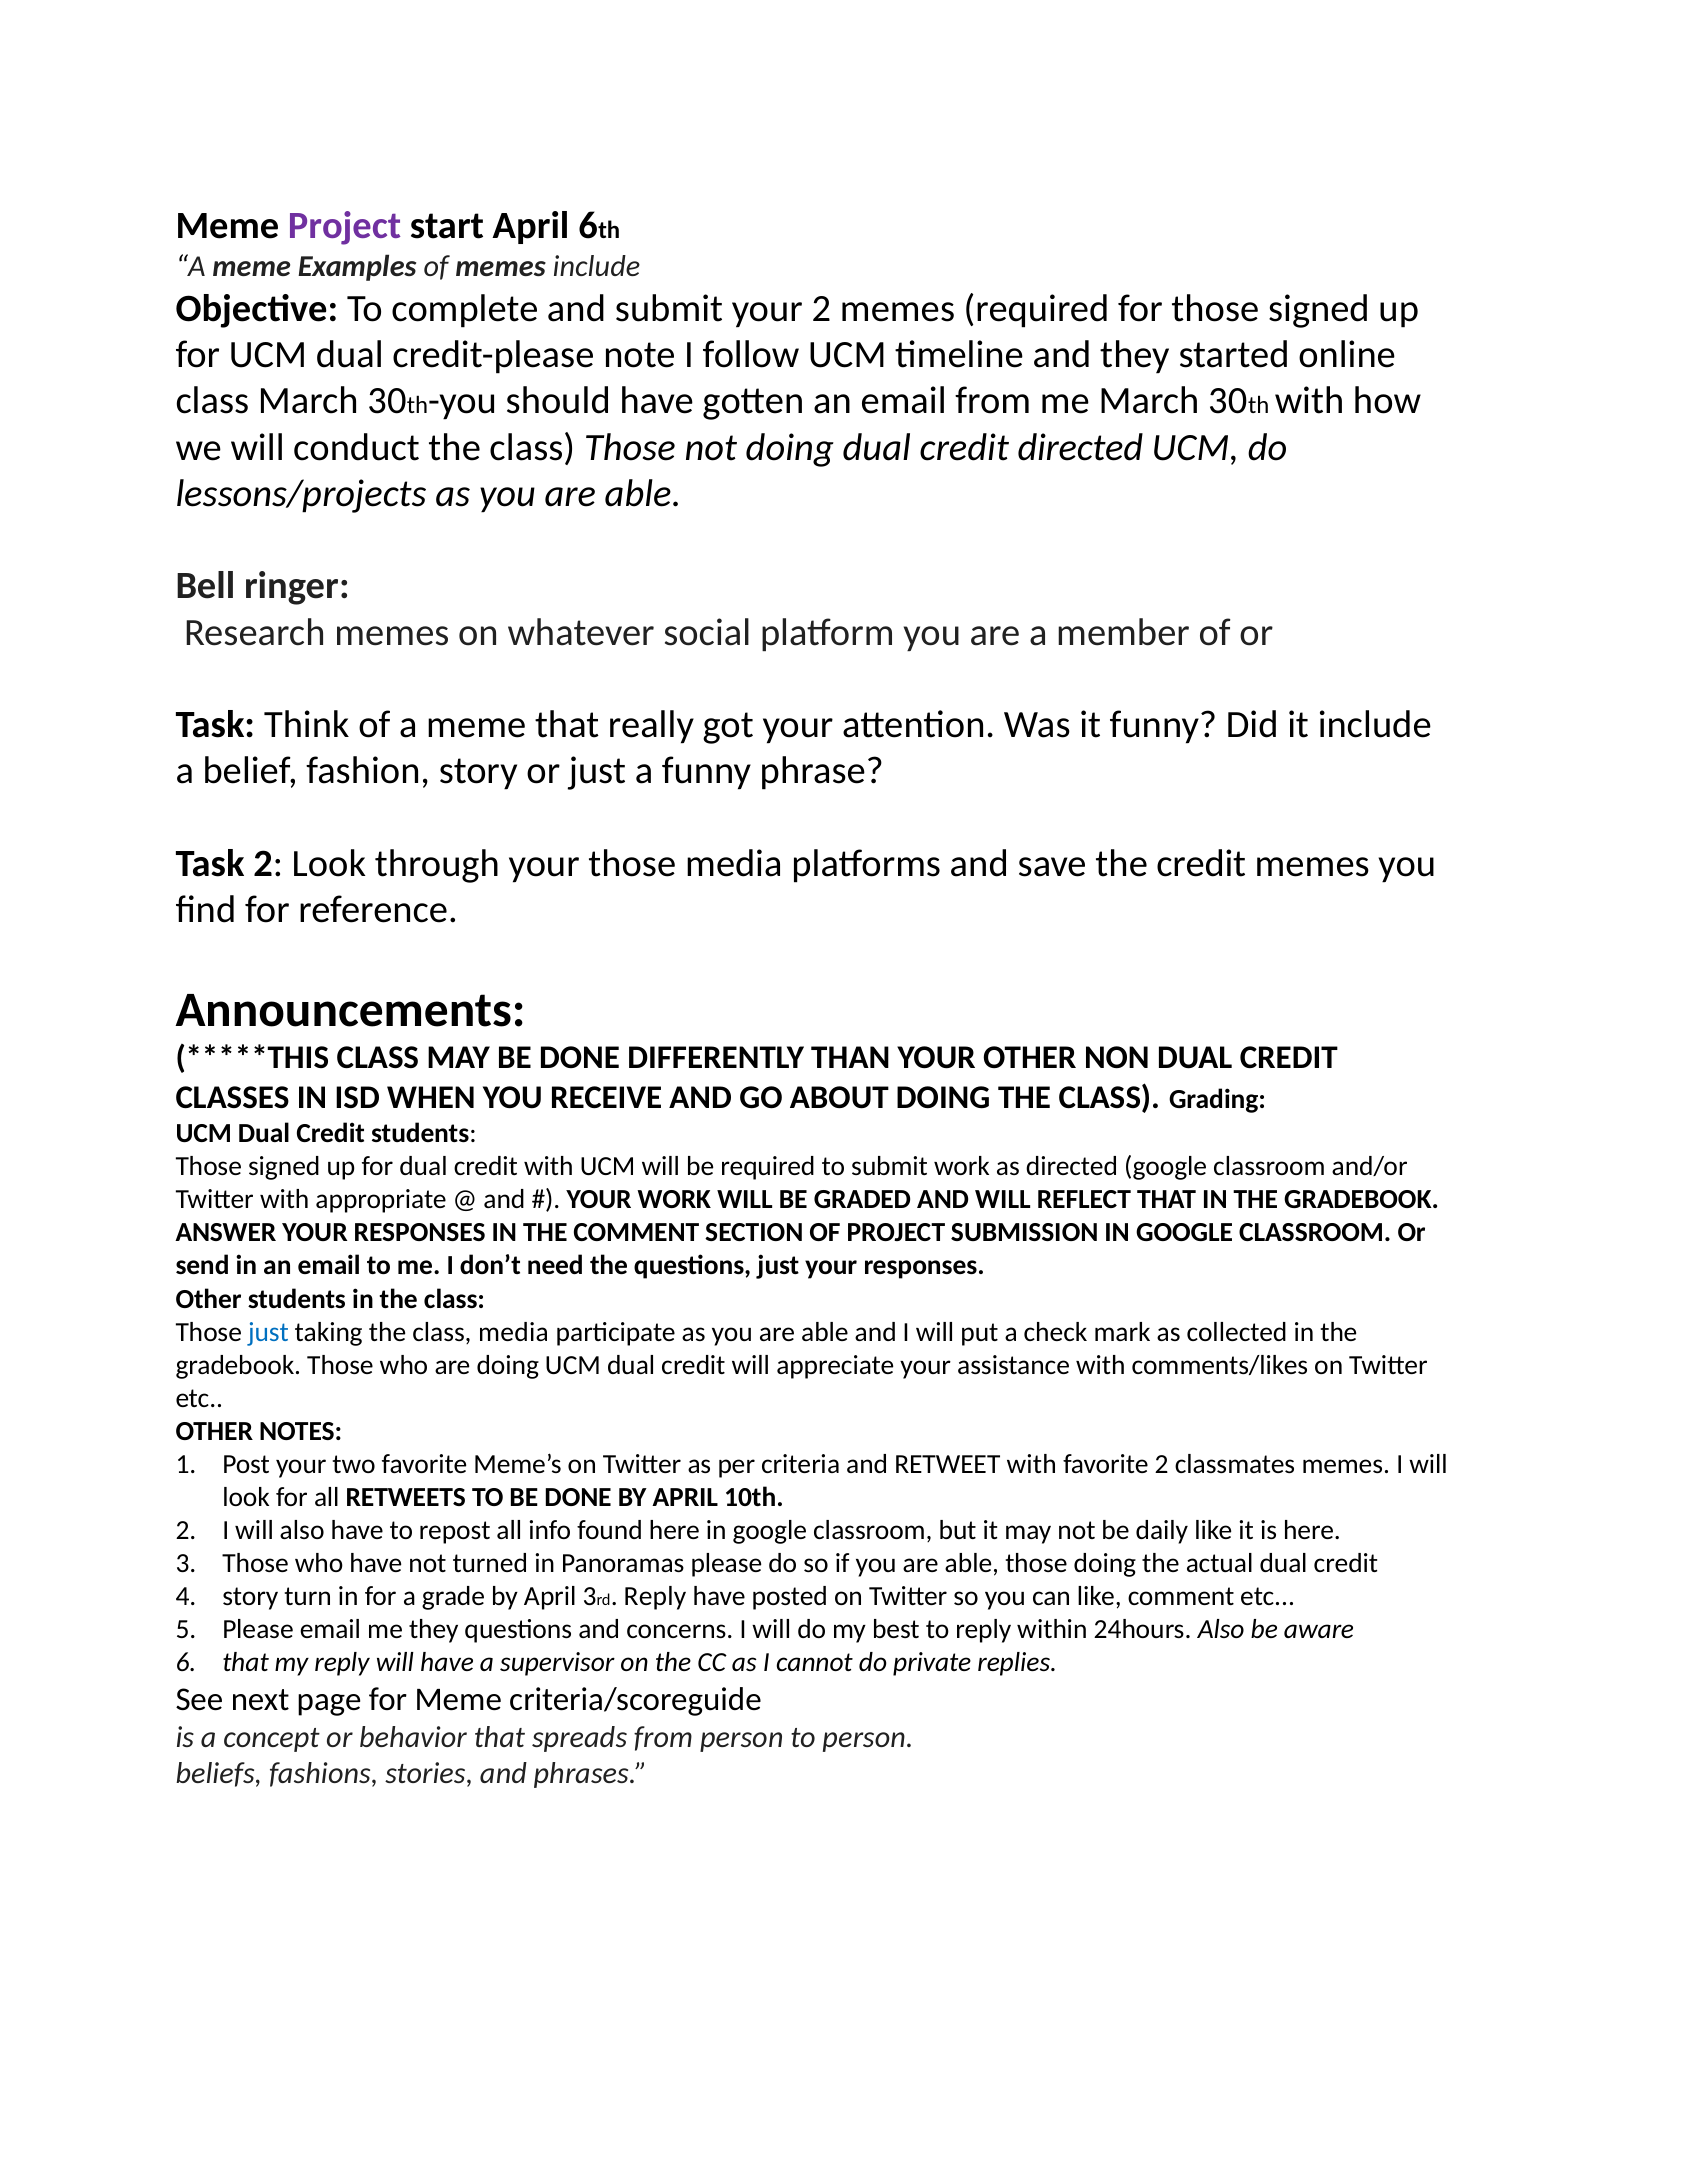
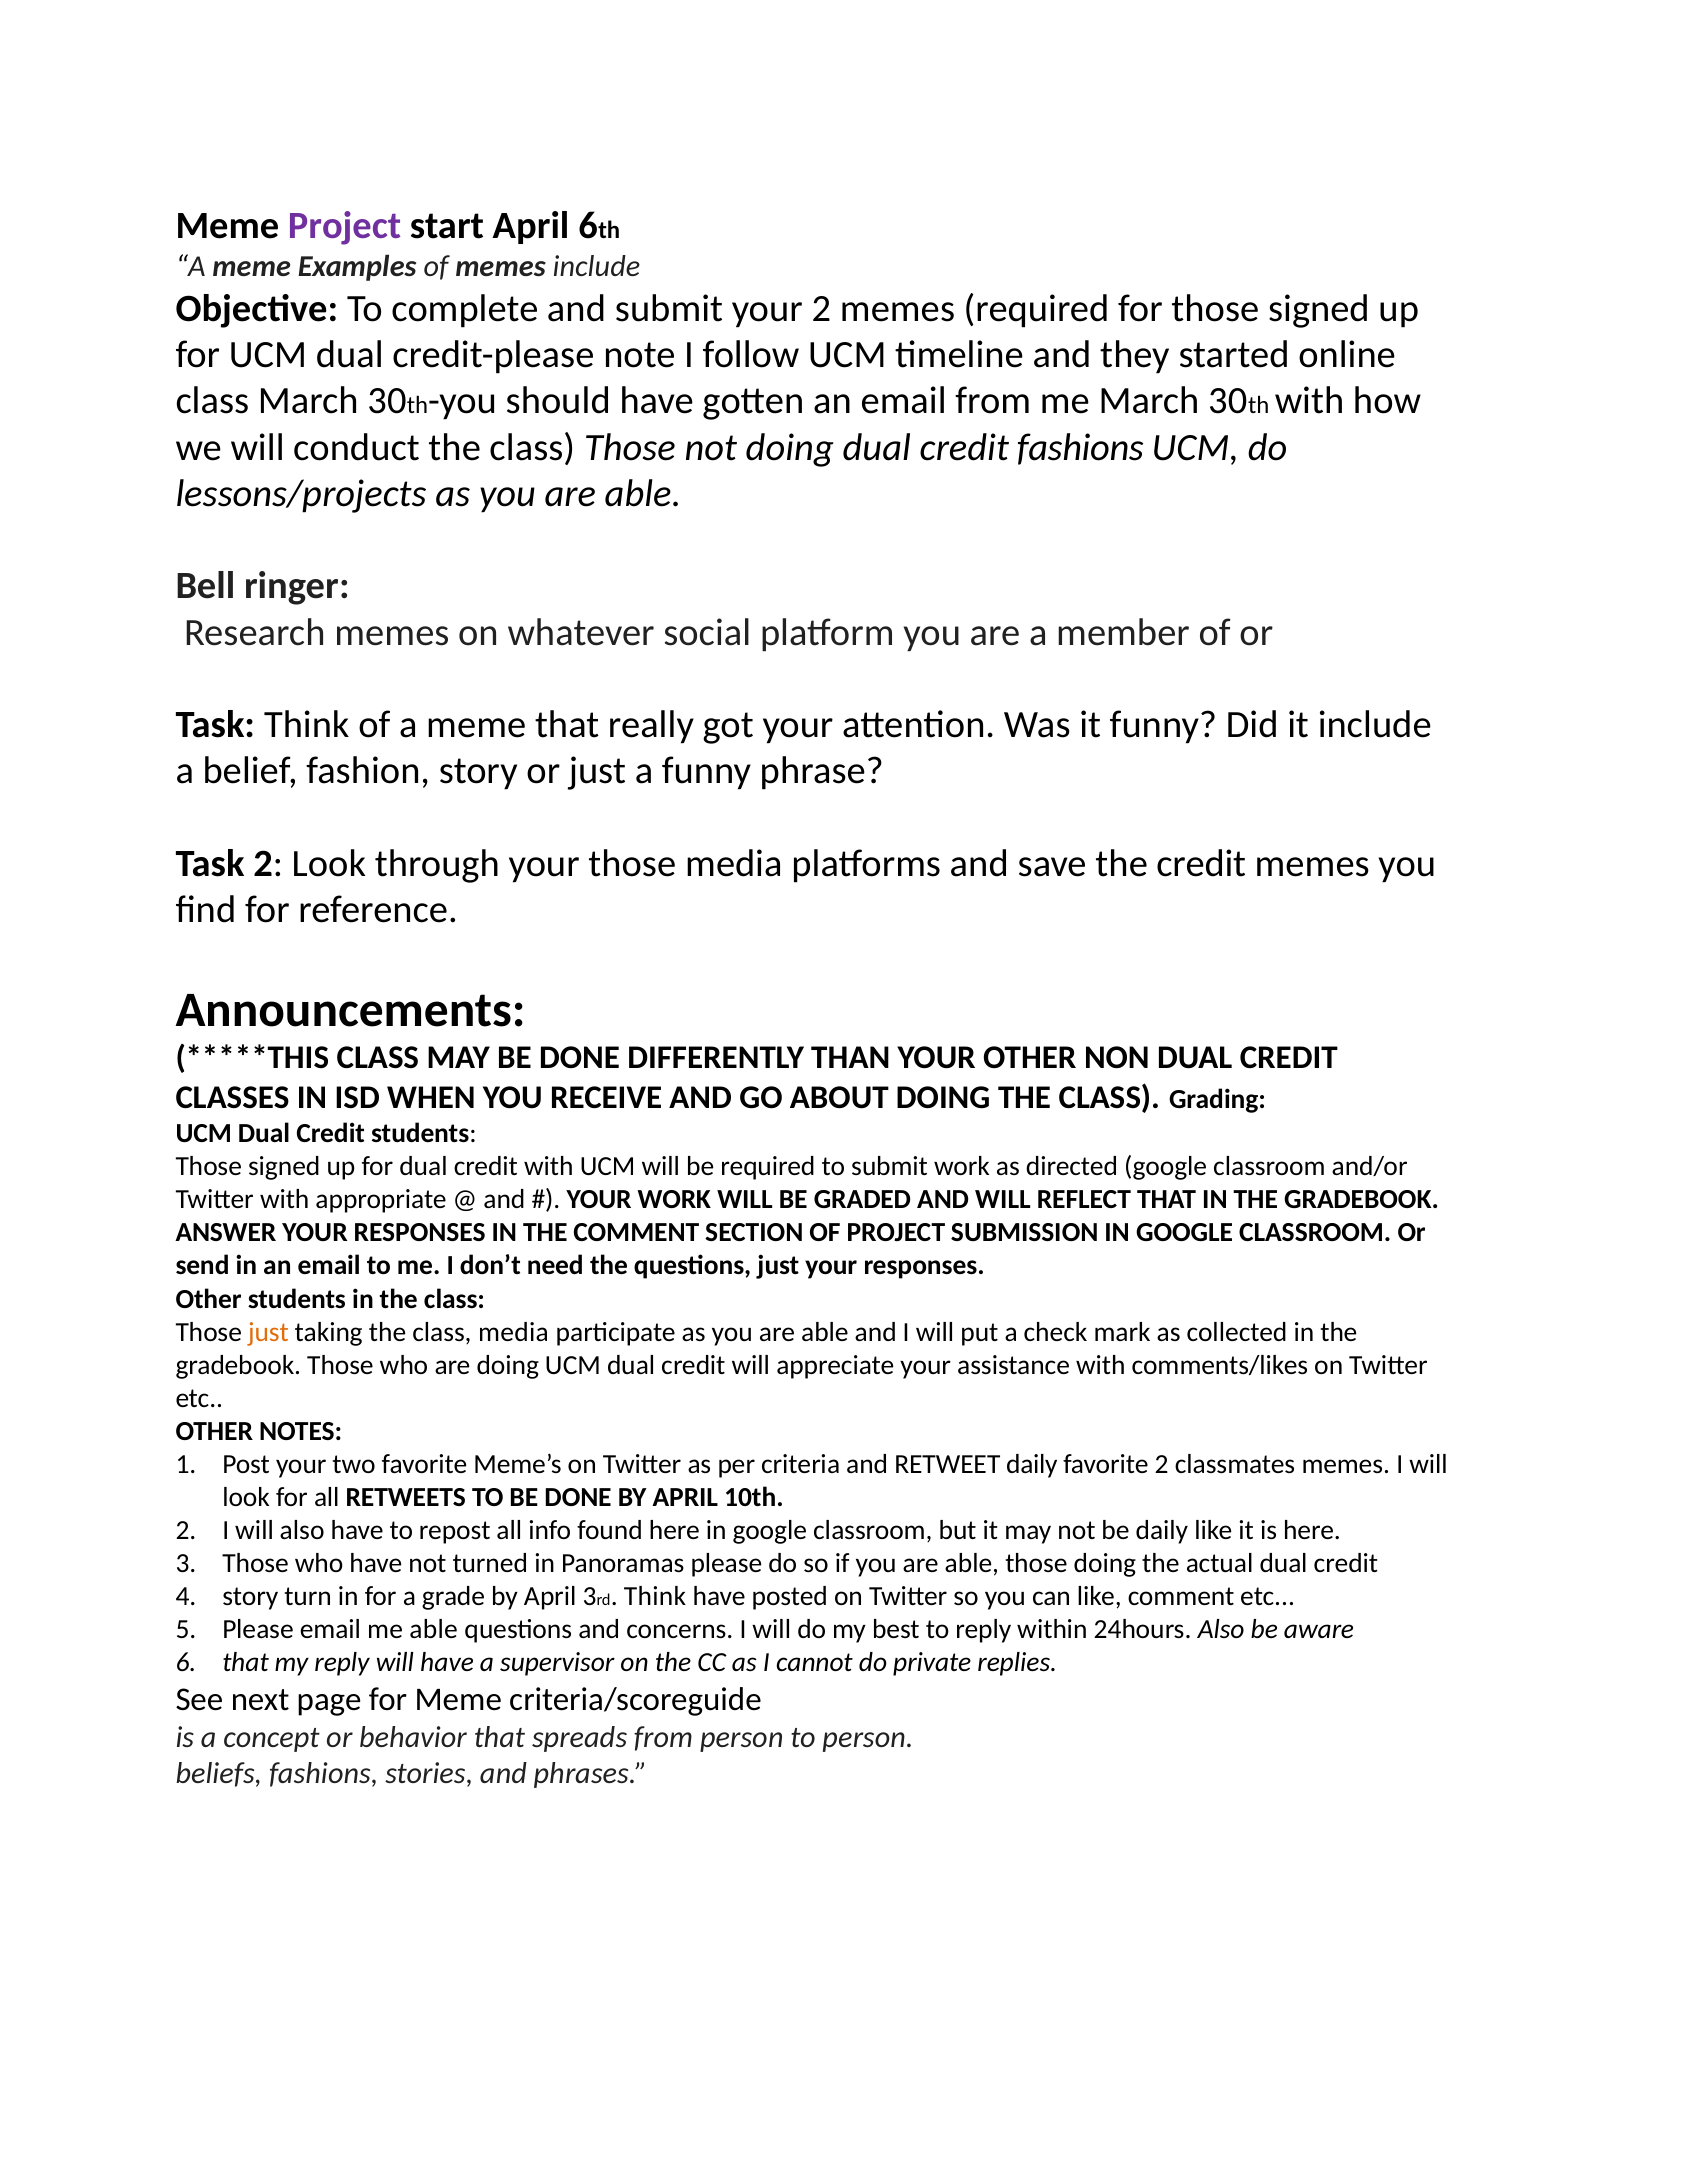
credit directed: directed -> fashions
just at (268, 1331) colour: blue -> orange
RETWEET with: with -> daily
Reply at (655, 1596): Reply -> Think
me they: they -> able
